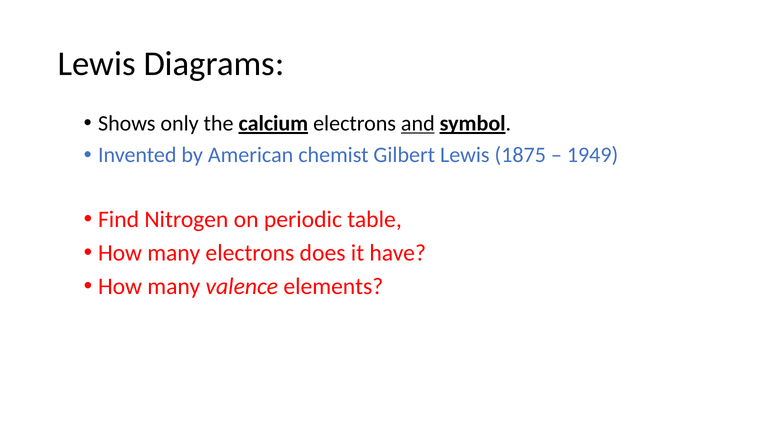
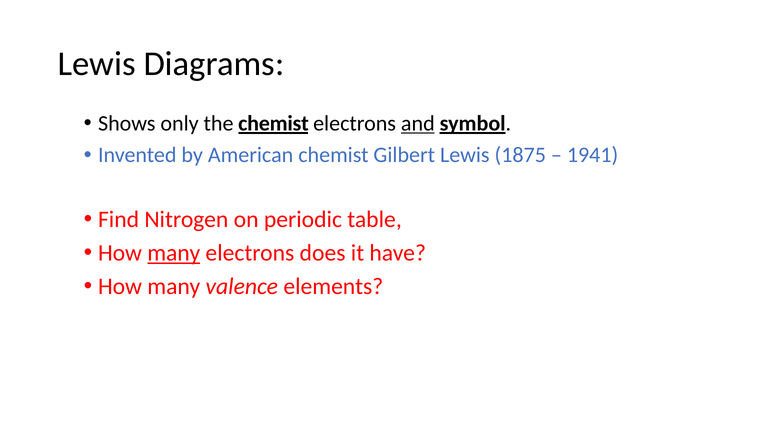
the calcium: calcium -> chemist
1949: 1949 -> 1941
many at (174, 253) underline: none -> present
